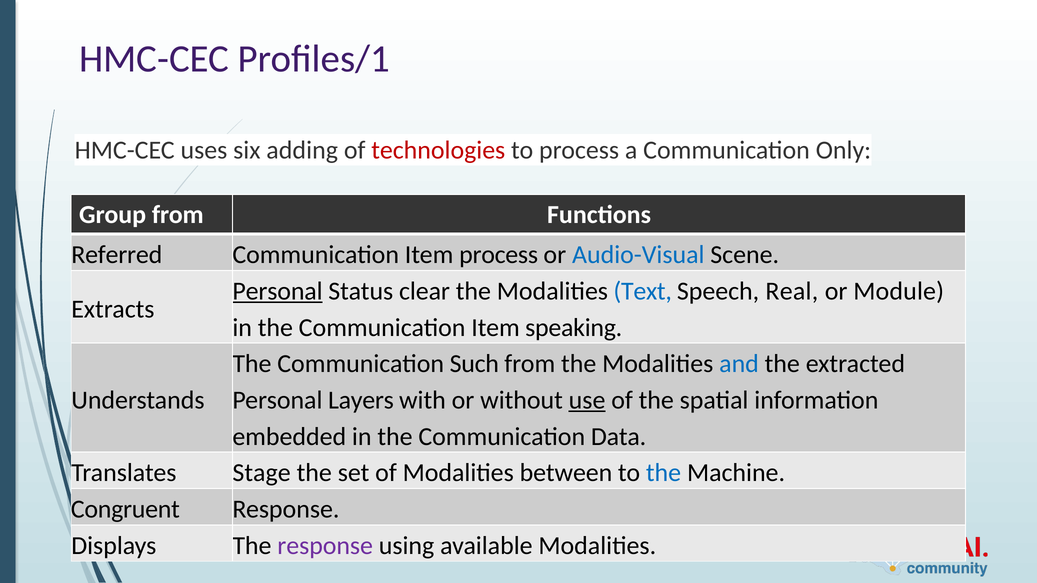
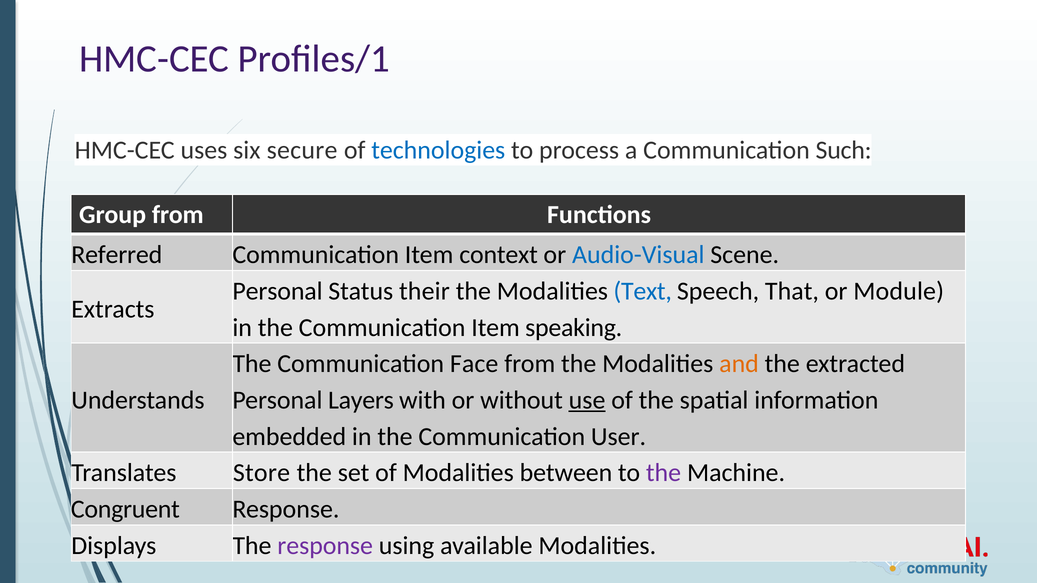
adding: adding -> secure
technologies colour: red -> blue
Only: Only -> Such
Item process: process -> context
Personal at (278, 291) underline: present -> none
clear: clear -> their
Real: Real -> That
Such: Such -> Face
and colour: blue -> orange
Data: Data -> User
Stage: Stage -> Store
the at (664, 473) colour: blue -> purple
